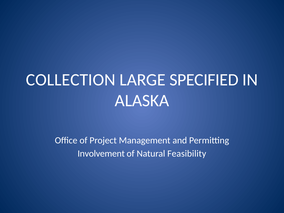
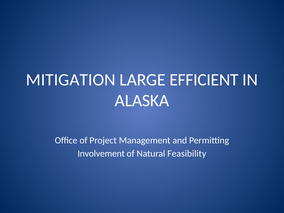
COLLECTION: COLLECTION -> MITIGATION
SPECIFIED: SPECIFIED -> EFFICIENT
